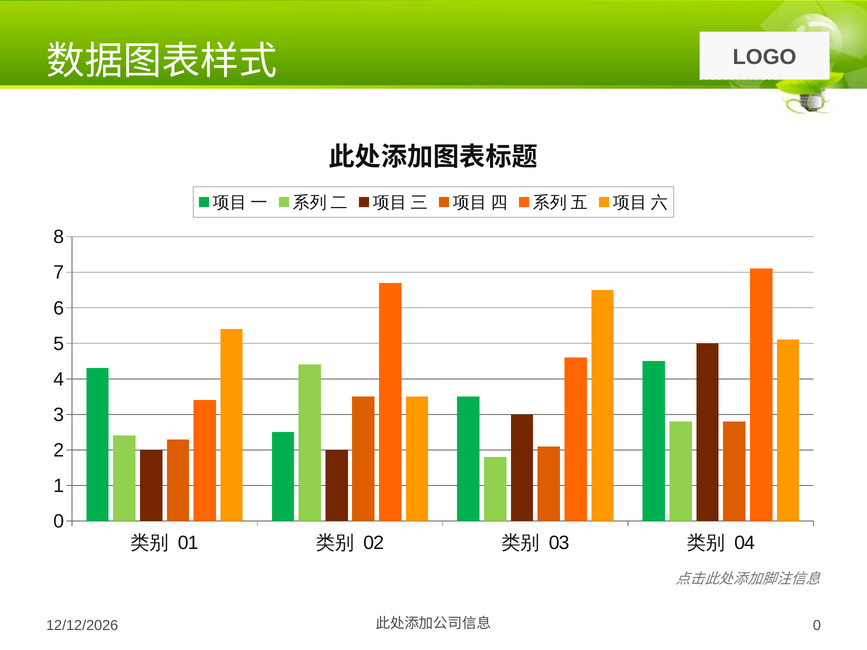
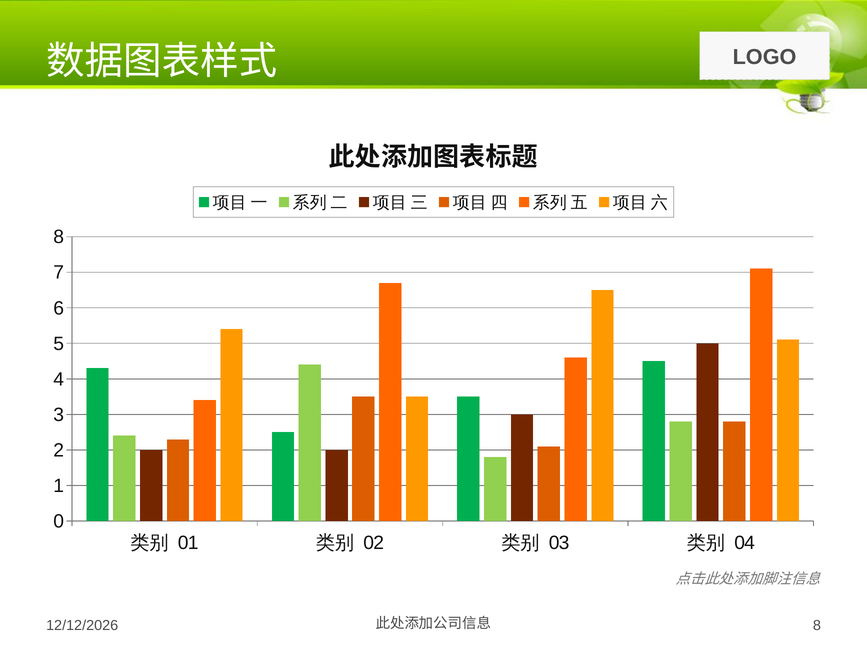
0 at (817, 626): 0 -> 8
